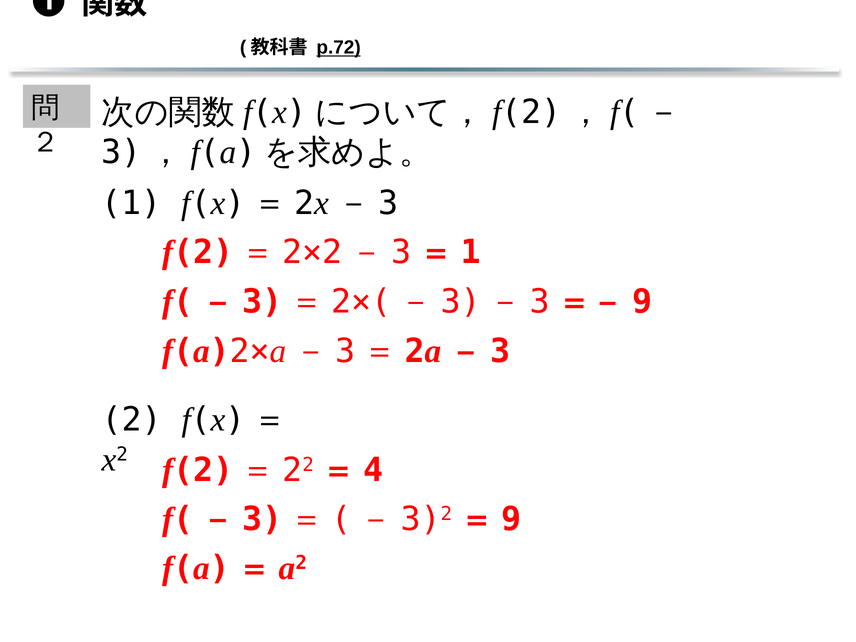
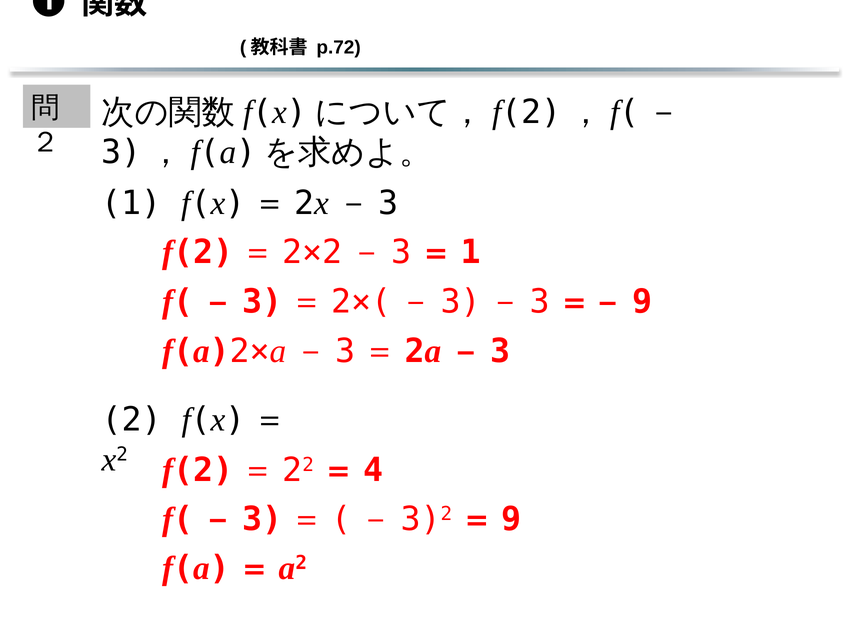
p.72 underline: present -> none
